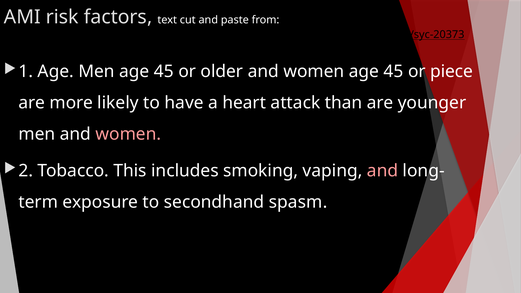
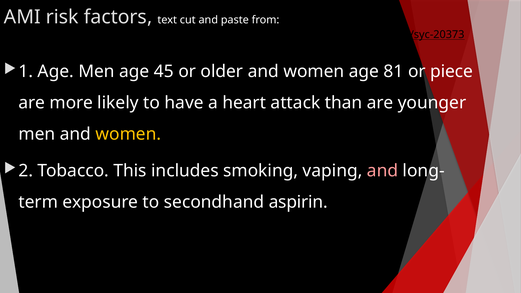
women age 45: 45 -> 81
women at (128, 134) colour: pink -> yellow
spasm: spasm -> aspirin
